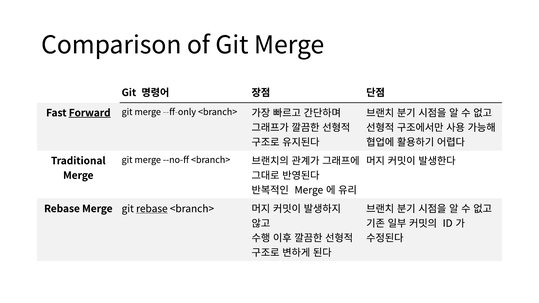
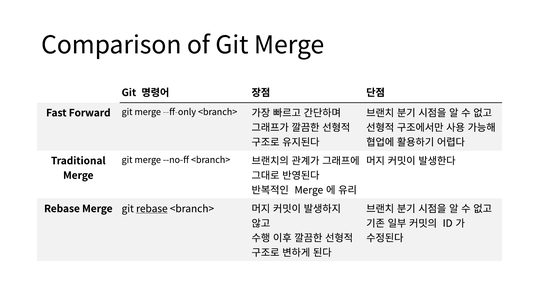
Forward underline: present -> none
